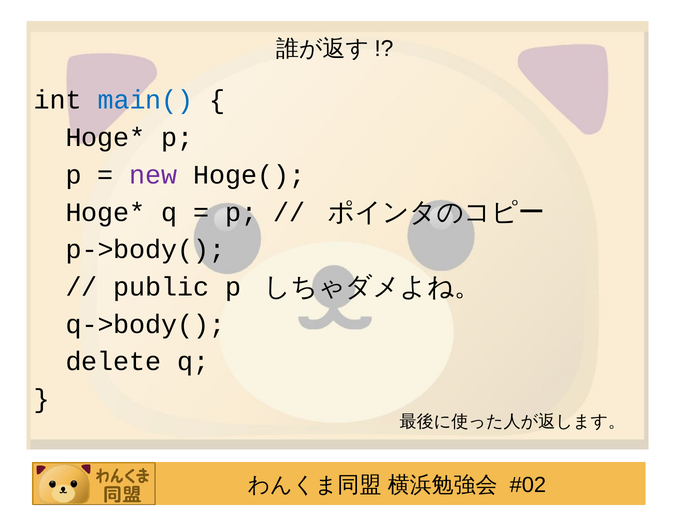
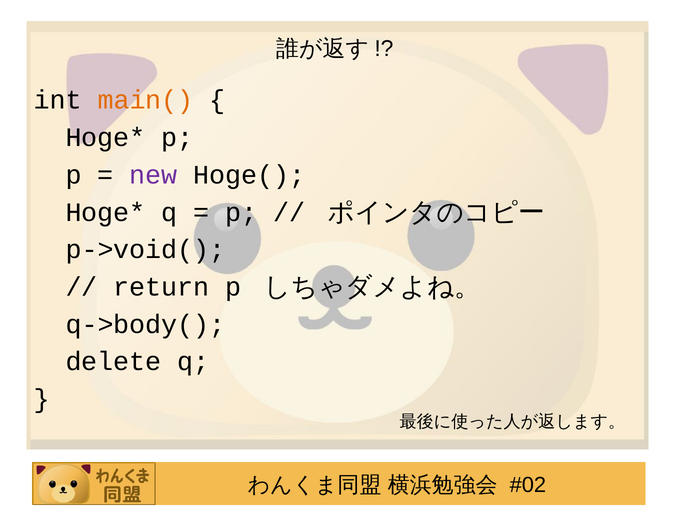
main( colour: blue -> orange
p->body(: p->body( -> p->void(
public: public -> return
